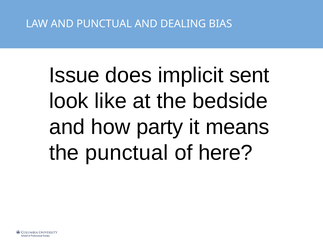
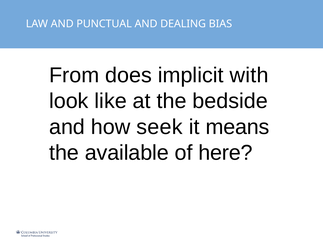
Issue: Issue -> From
sent: sent -> with
party: party -> seek
the punctual: punctual -> available
